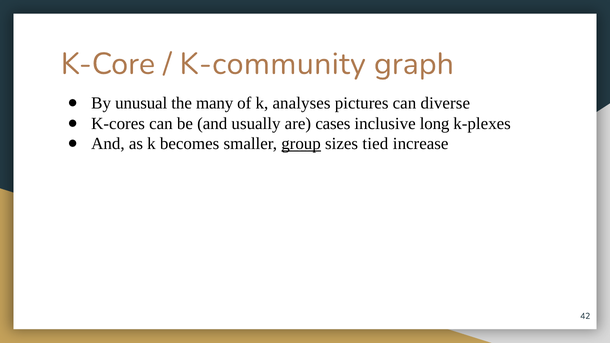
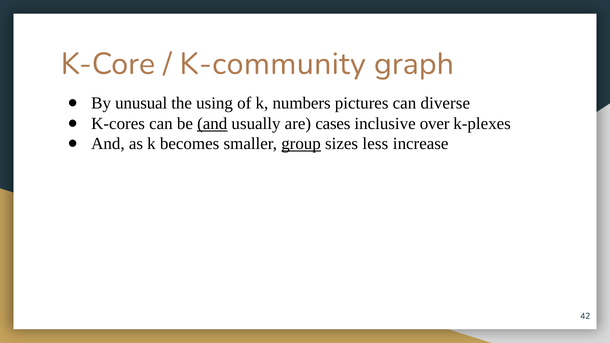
many: many -> using
analyses: analyses -> numbers
and at (212, 124) underline: none -> present
long: long -> over
tied: tied -> less
